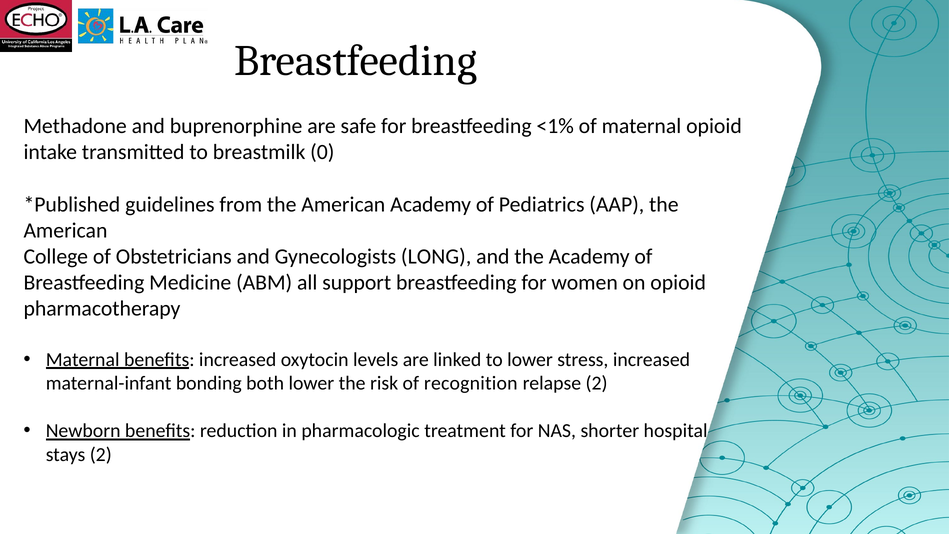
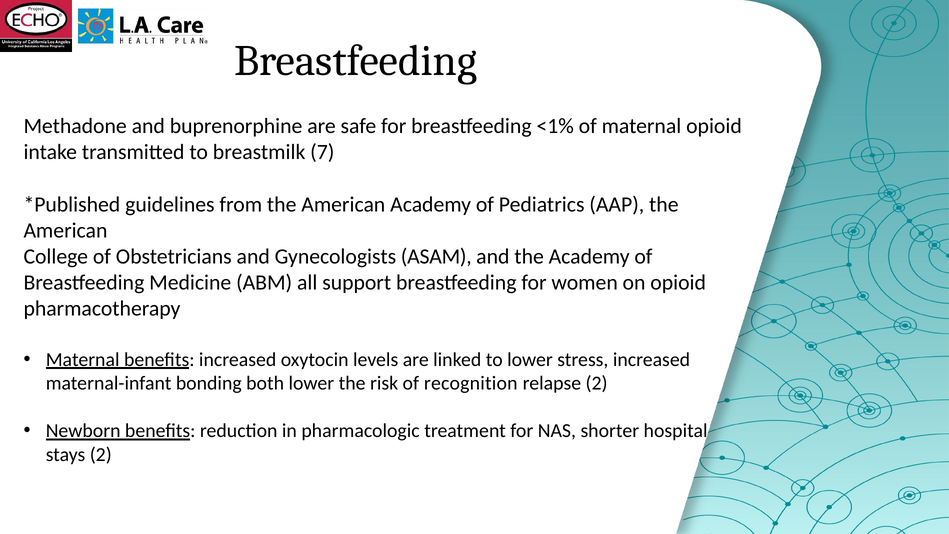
0: 0 -> 7
LONG: LONG -> ASAM
